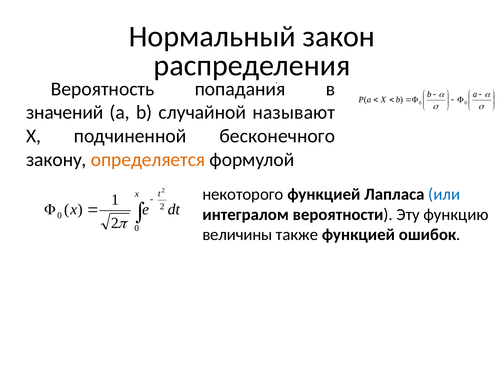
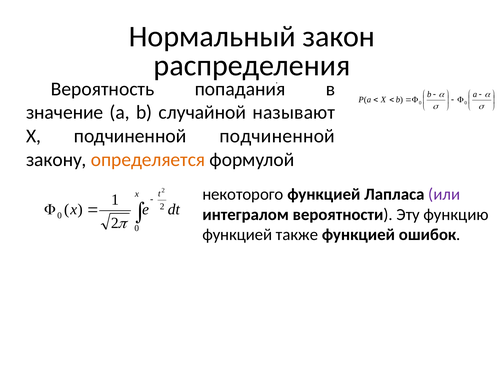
значений: значений -> значение
подчиненной бесконечного: бесконечного -> подчиненной
или colour: blue -> purple
величины at (237, 235): величины -> функцией
